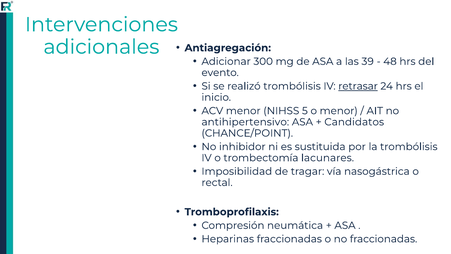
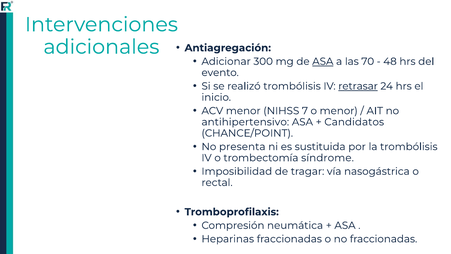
ASA at (323, 61) underline: none -> present
39: 39 -> 70
5: 5 -> 7
inhibidor: inhibidor -> presenta
lacunares: lacunares -> síndrome
